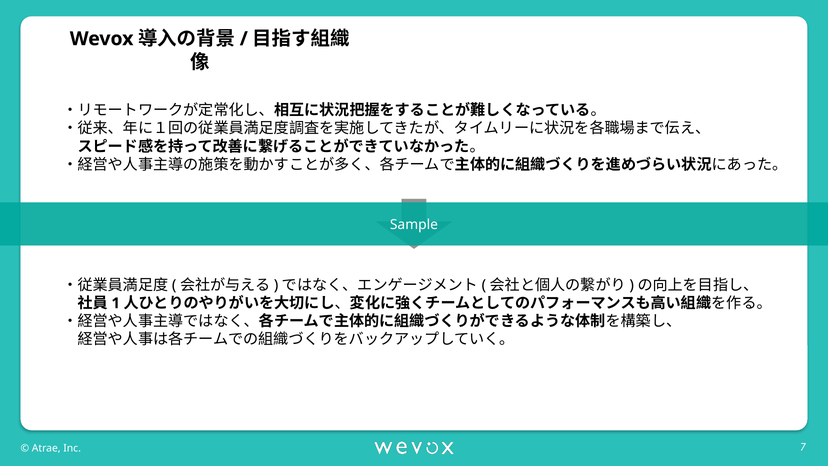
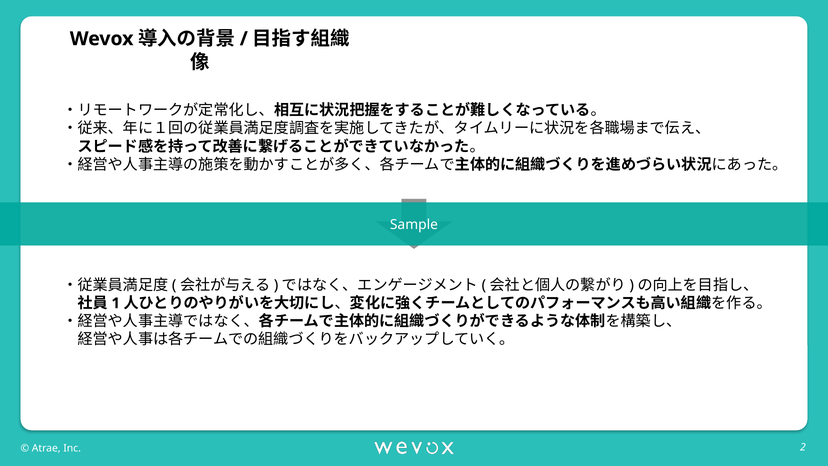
7: 7 -> 2
